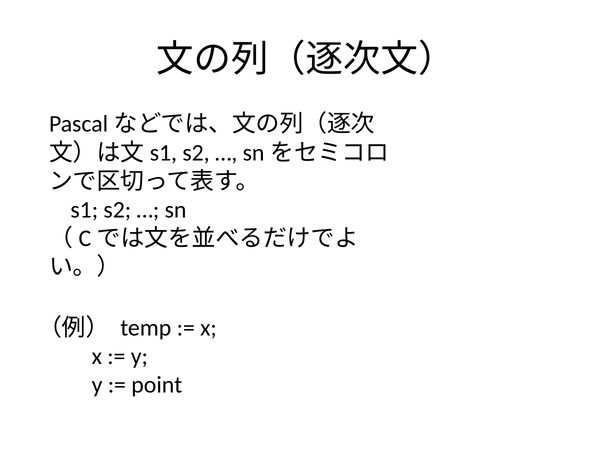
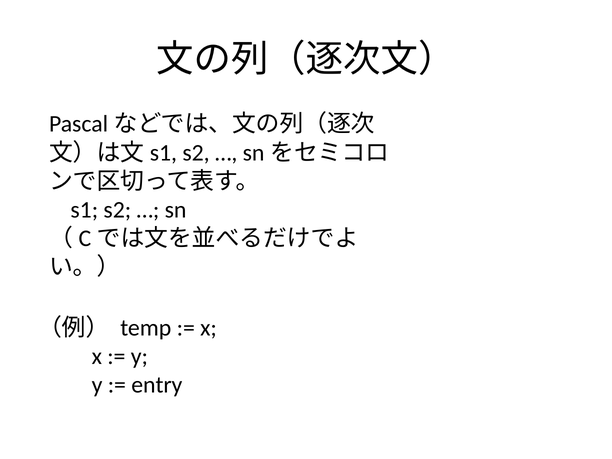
point: point -> entry
